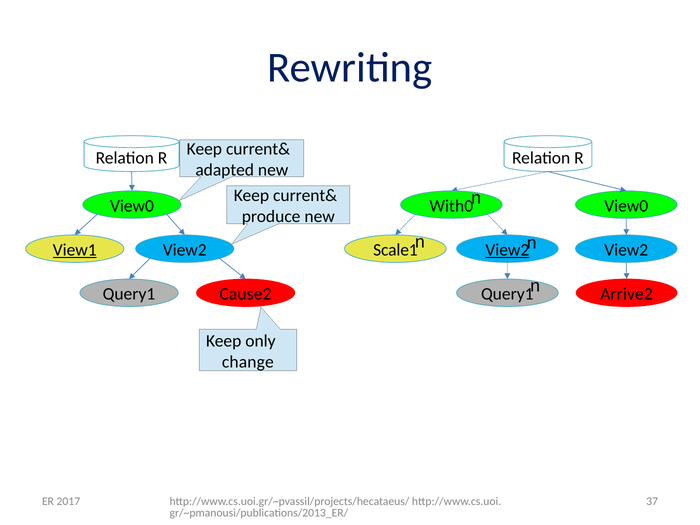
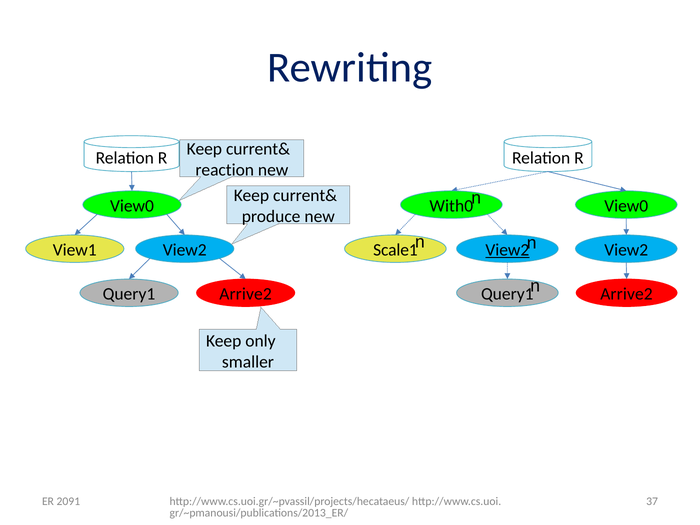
adapted: adapted -> reaction
View1 underline: present -> none
Query1 Cause2: Cause2 -> Arrive2
change: change -> smaller
2017: 2017 -> 2091
